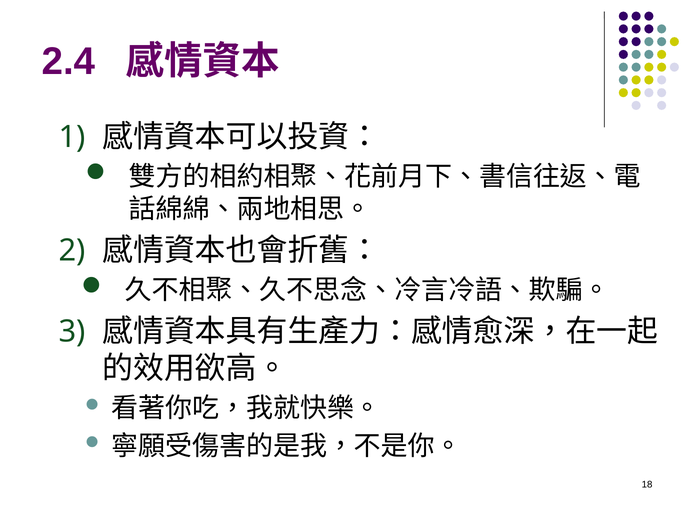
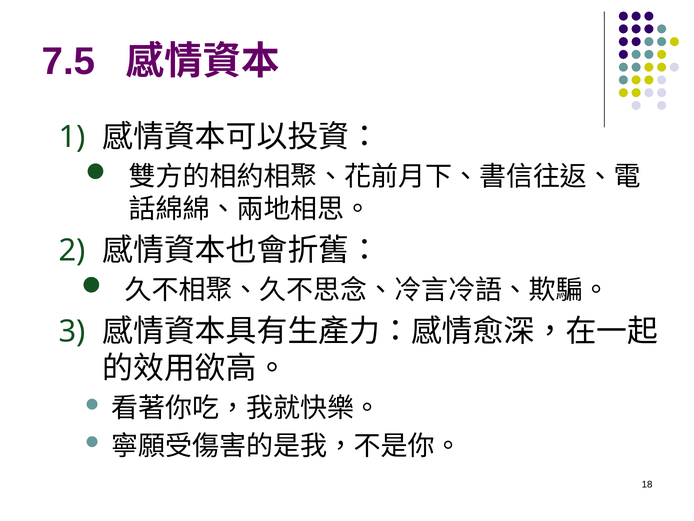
2.4: 2.4 -> 7.5
